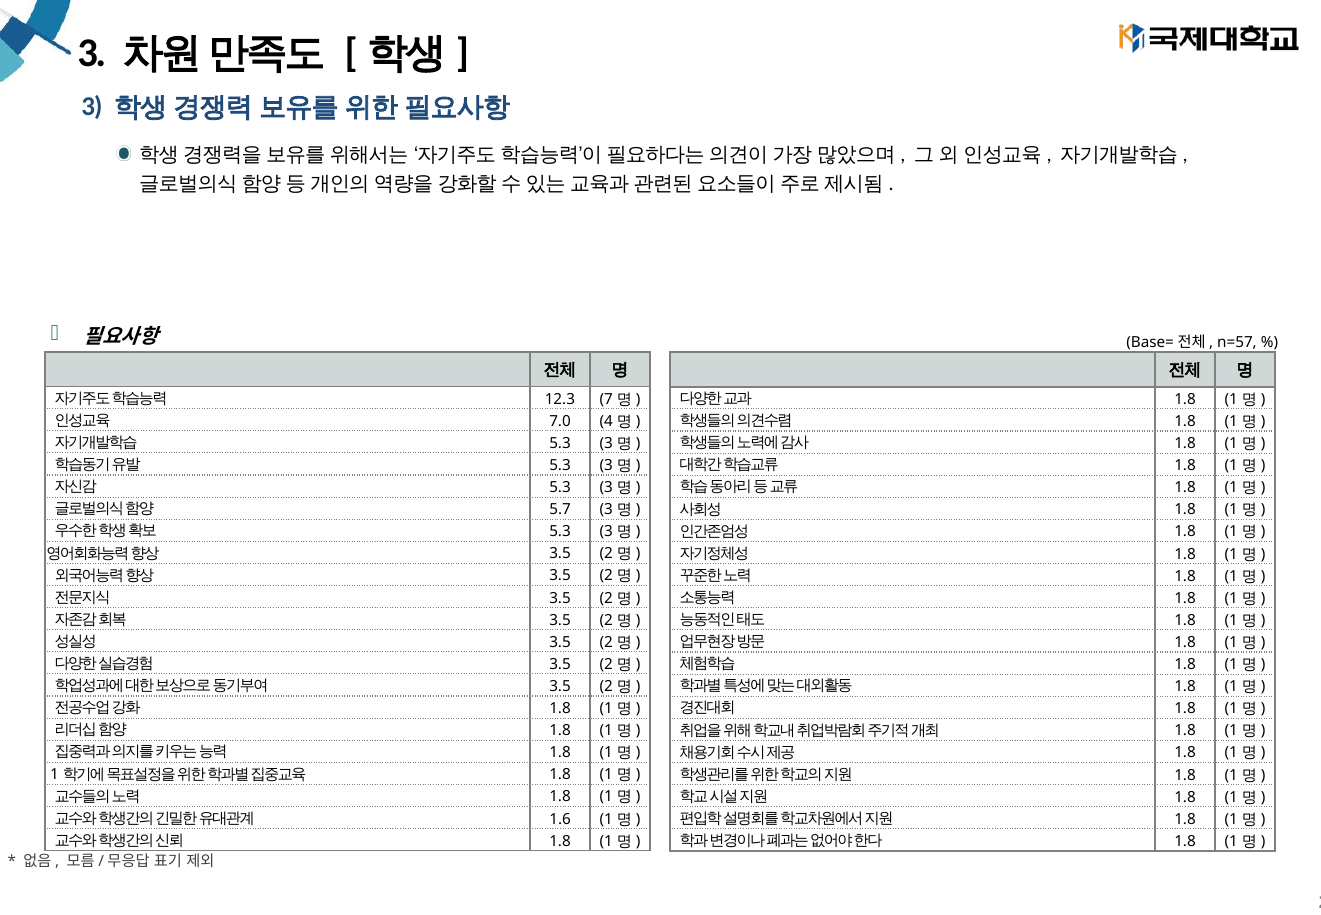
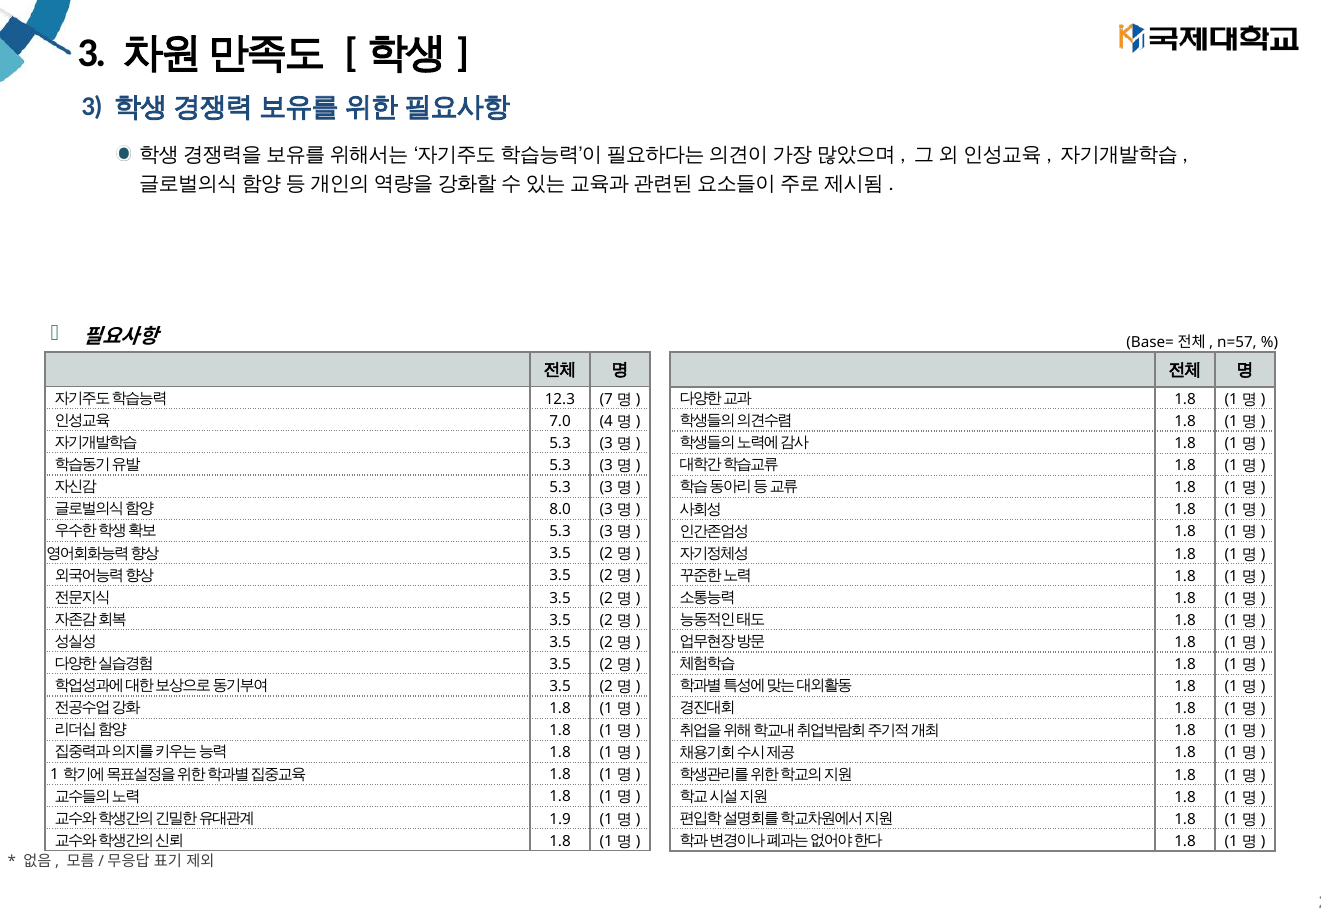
5.7: 5.7 -> 8.0
1.6: 1.6 -> 1.9
